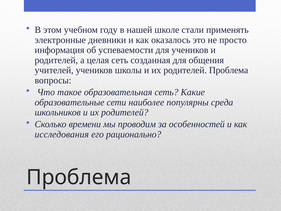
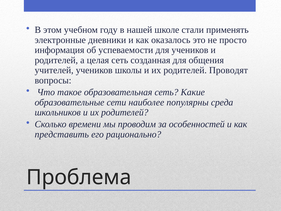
родителей Проблема: Проблема -> Проводят
исследования: исследования -> представить
